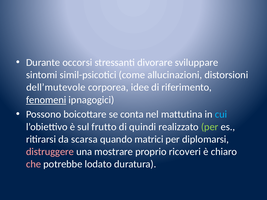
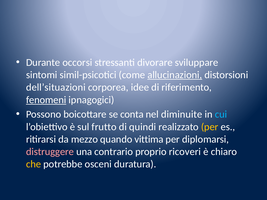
allucinazioni underline: none -> present
dell’mutevole: dell’mutevole -> dell’situazioni
mattutina: mattutina -> diminuite
per at (210, 127) colour: light green -> yellow
scarsa: scarsa -> mezzo
matrici: matrici -> vittima
mostrare: mostrare -> contrario
che colour: pink -> yellow
lodato: lodato -> osceni
